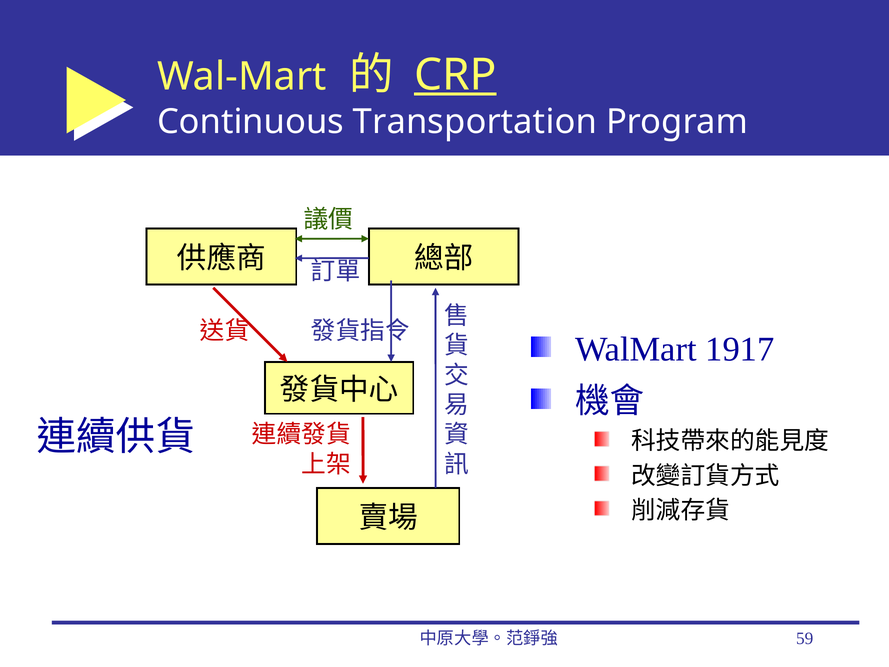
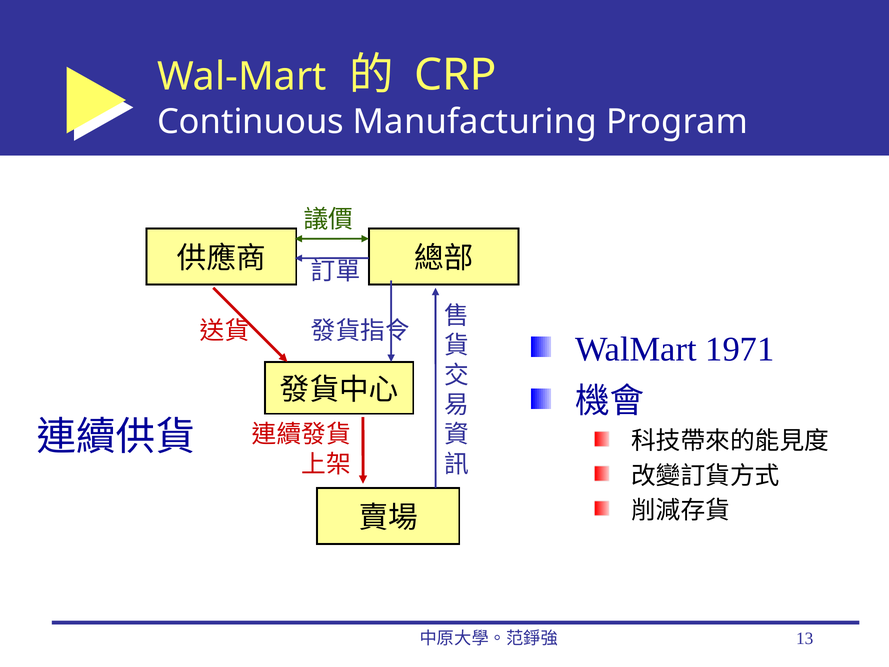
CRP underline: present -> none
Transportation: Transportation -> Manufacturing
1917: 1917 -> 1971
59: 59 -> 13
